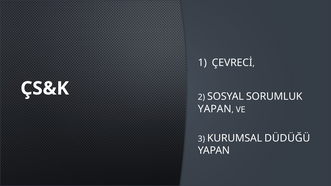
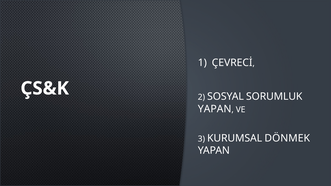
DÜDÜĞÜ: DÜDÜĞÜ -> DÖNMEK
